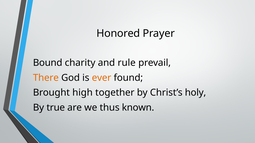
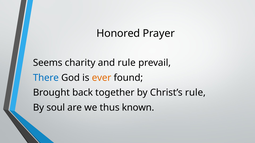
Bound: Bound -> Seems
There colour: orange -> blue
high: high -> back
Christ’s holy: holy -> rule
true: true -> soul
